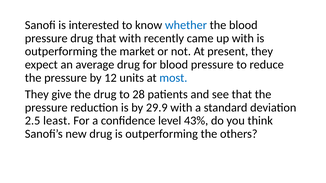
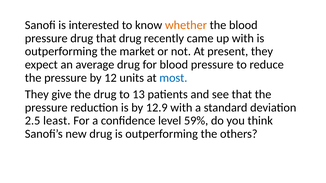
whether colour: blue -> orange
that with: with -> drug
28: 28 -> 13
29.9: 29.9 -> 12.9
43%: 43% -> 59%
